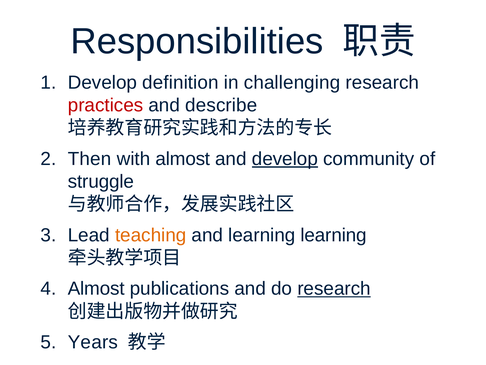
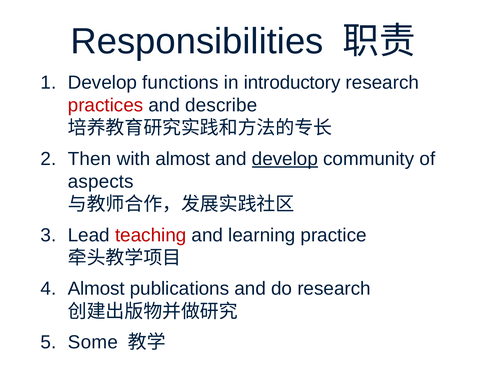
definition: definition -> functions
challenging: challenging -> introductory
struggle: struggle -> aspects
teaching colour: orange -> red
learning learning: learning -> practice
research at (334, 288) underline: present -> none
Years: Years -> Some
